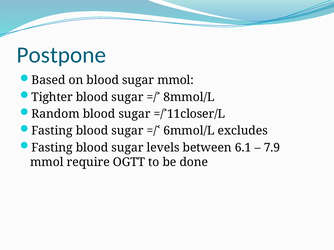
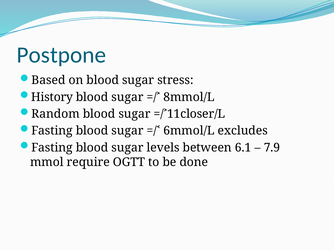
sugar mmol: mmol -> stress
Tighter: Tighter -> History
